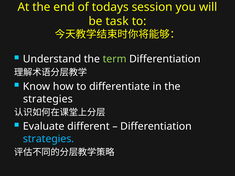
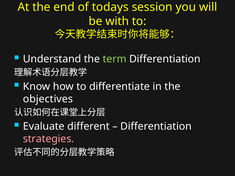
task: task -> with
strategies at (48, 99): strategies -> objectives
strategies at (49, 139) colour: light blue -> pink
